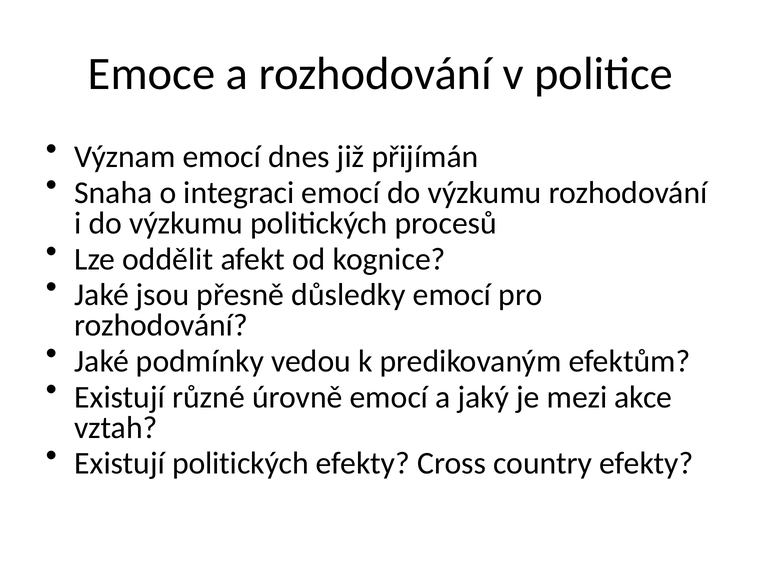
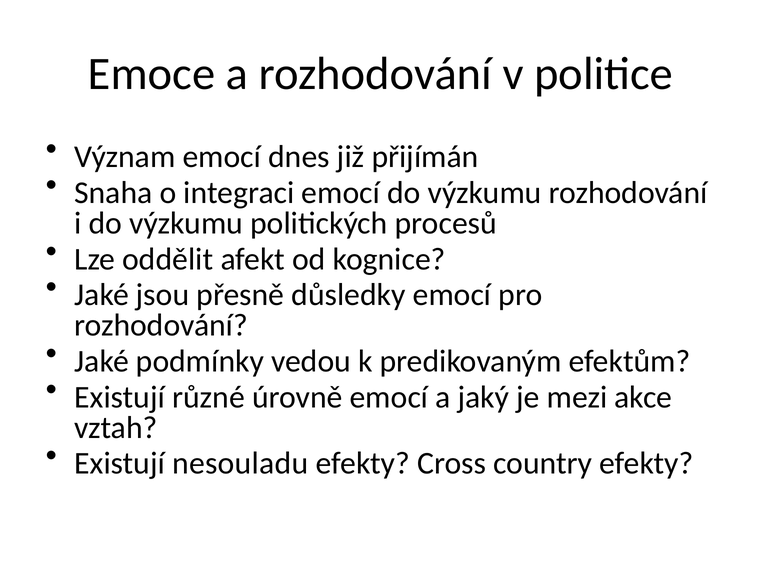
Existují politických: politických -> nesouladu
